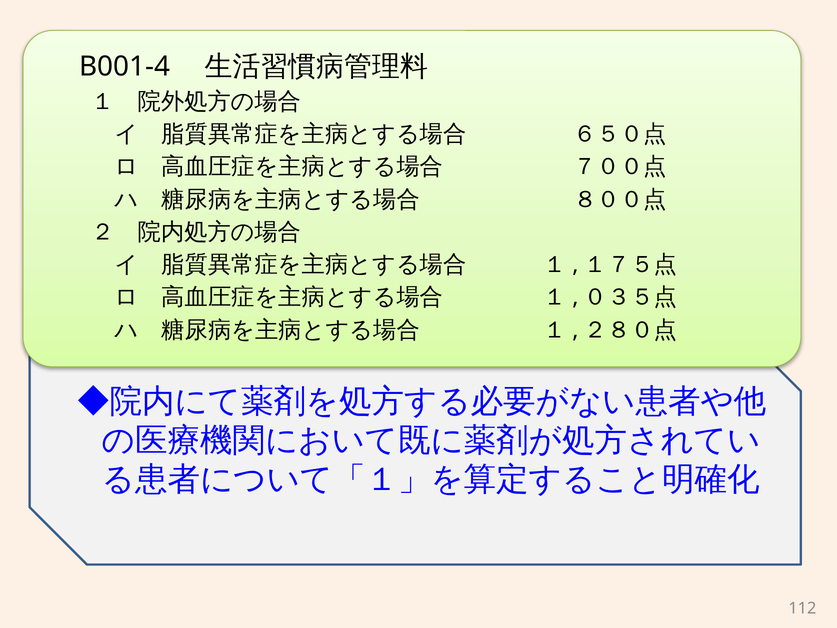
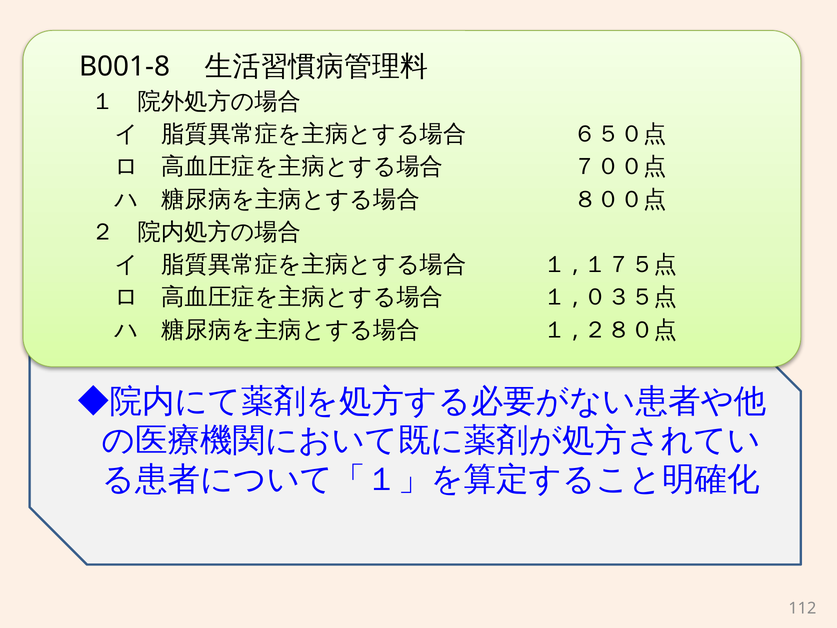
B001-4: B001-4 -> B001-8
